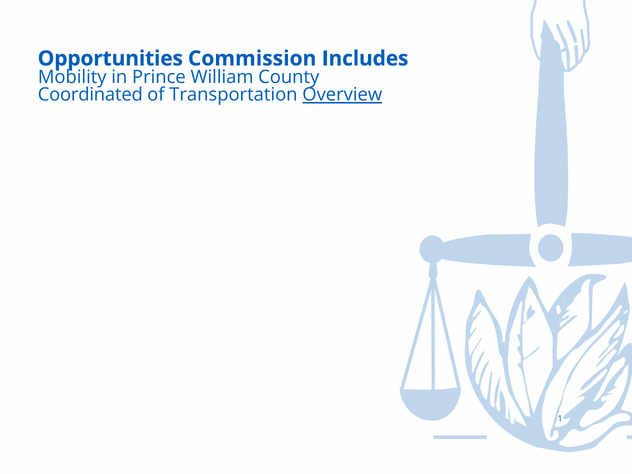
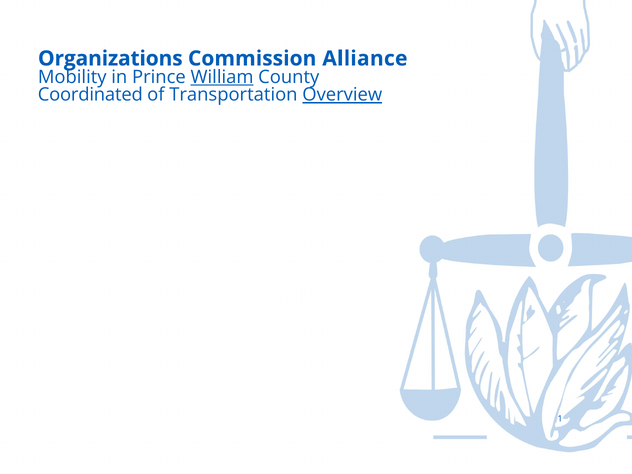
Opportunities: Opportunities -> Organizations
Includes: Includes -> Alliance
William underline: none -> present
